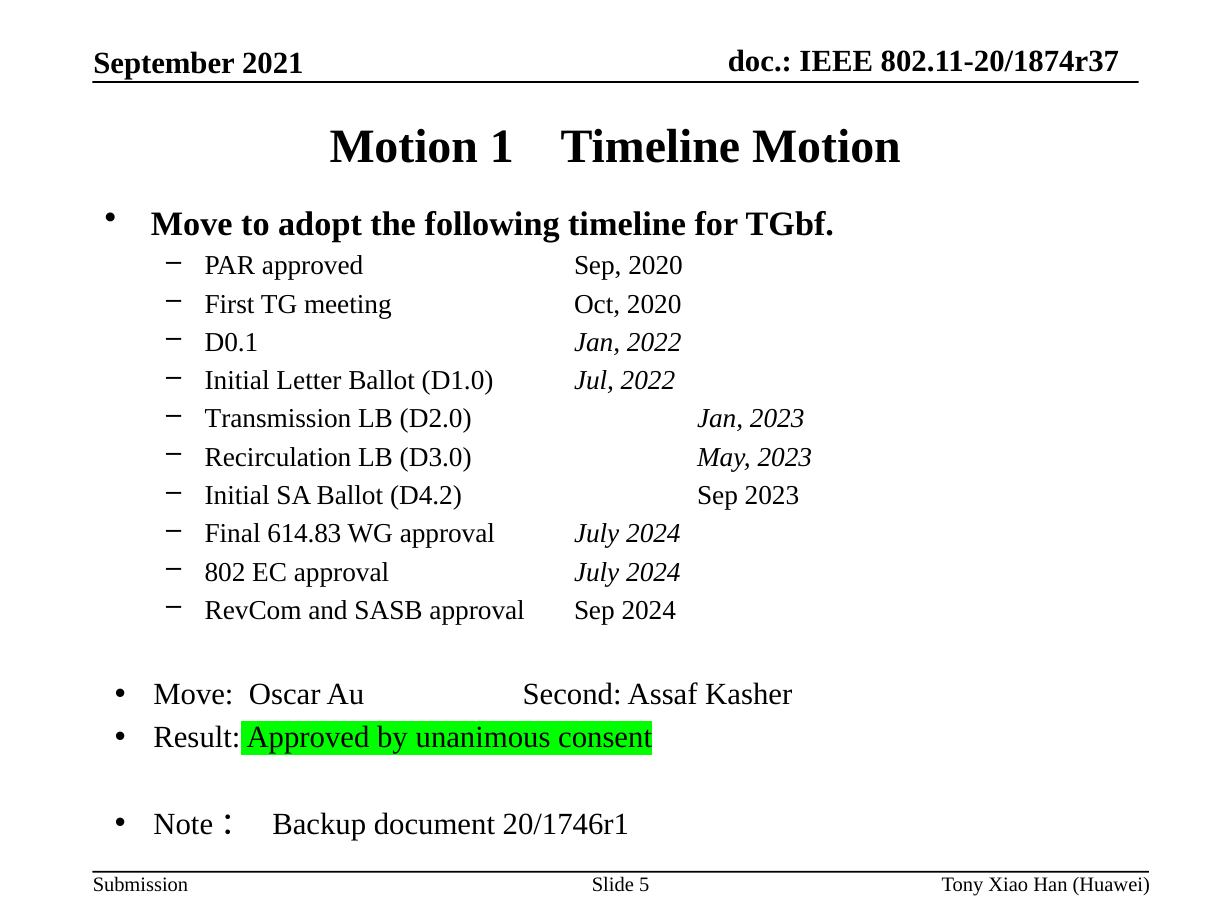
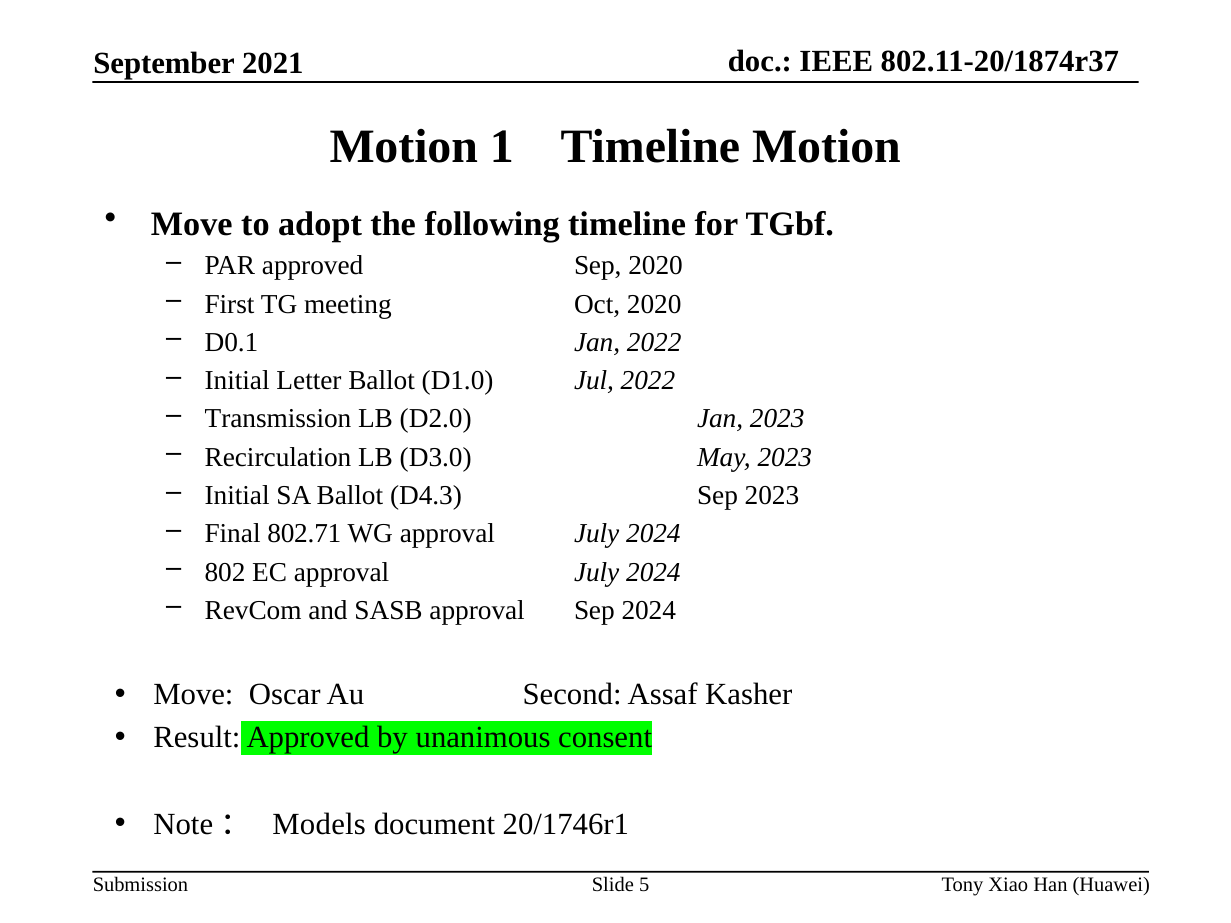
D4.2: D4.2 -> D4.3
614.83: 614.83 -> 802.71
Backup: Backup -> Models
